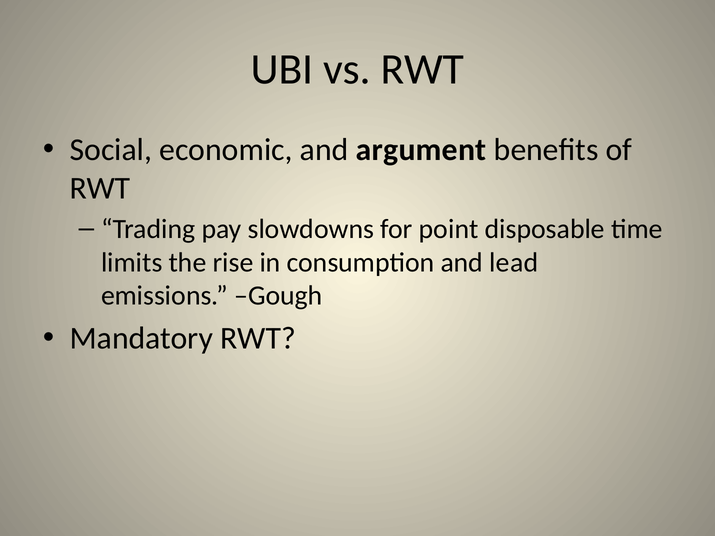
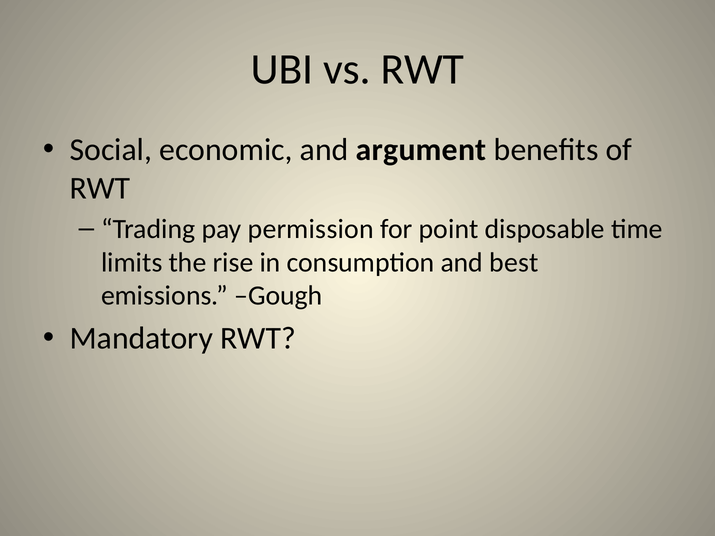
slowdowns: slowdowns -> permission
lead: lead -> best
